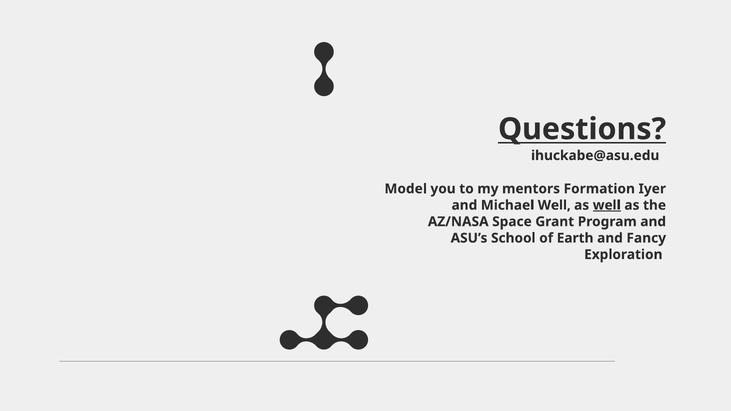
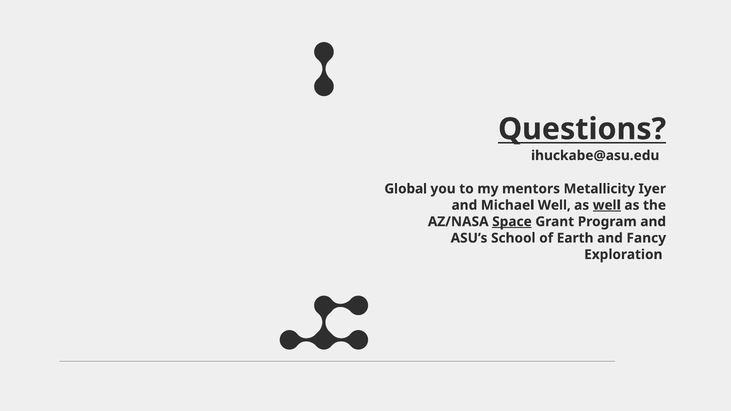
Model: Model -> Global
Formation: Formation -> Metallicity
Space underline: none -> present
